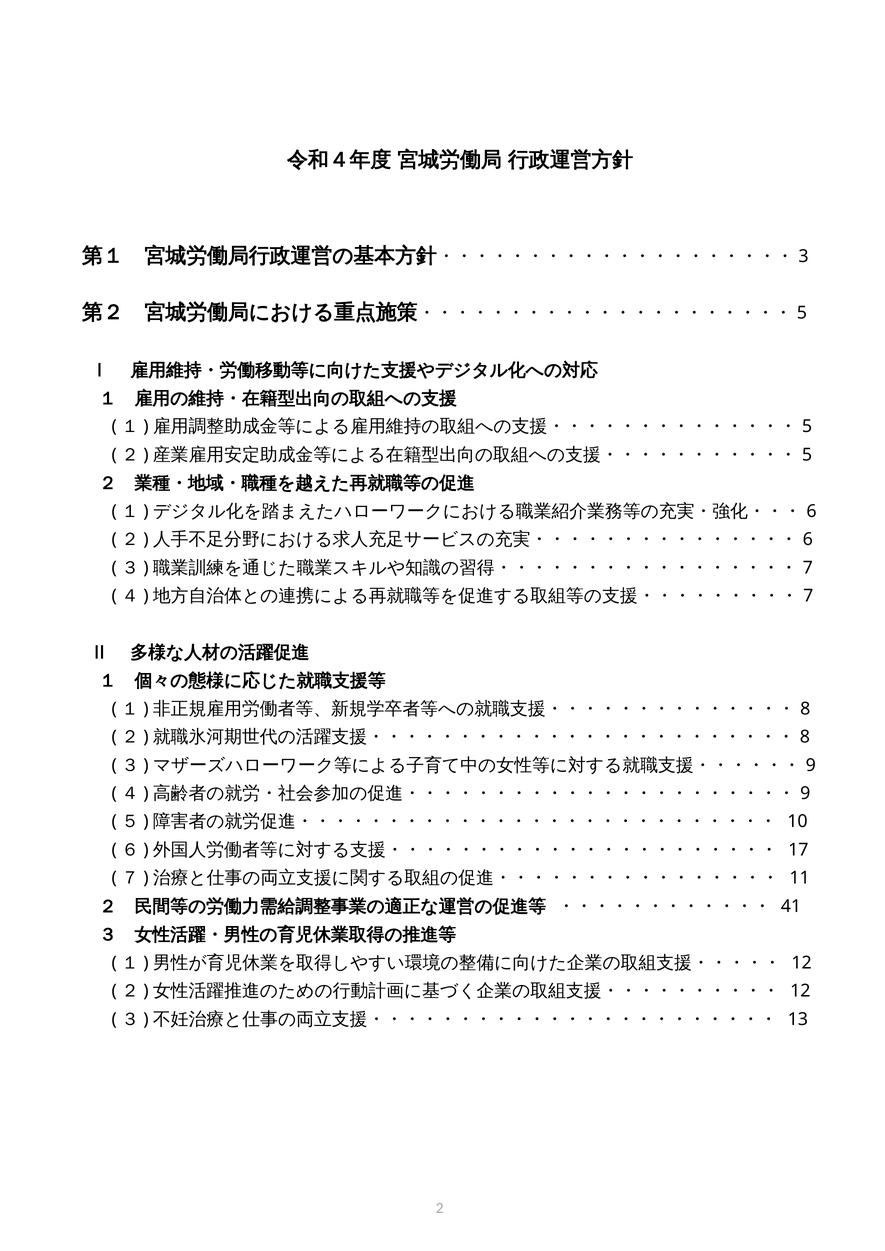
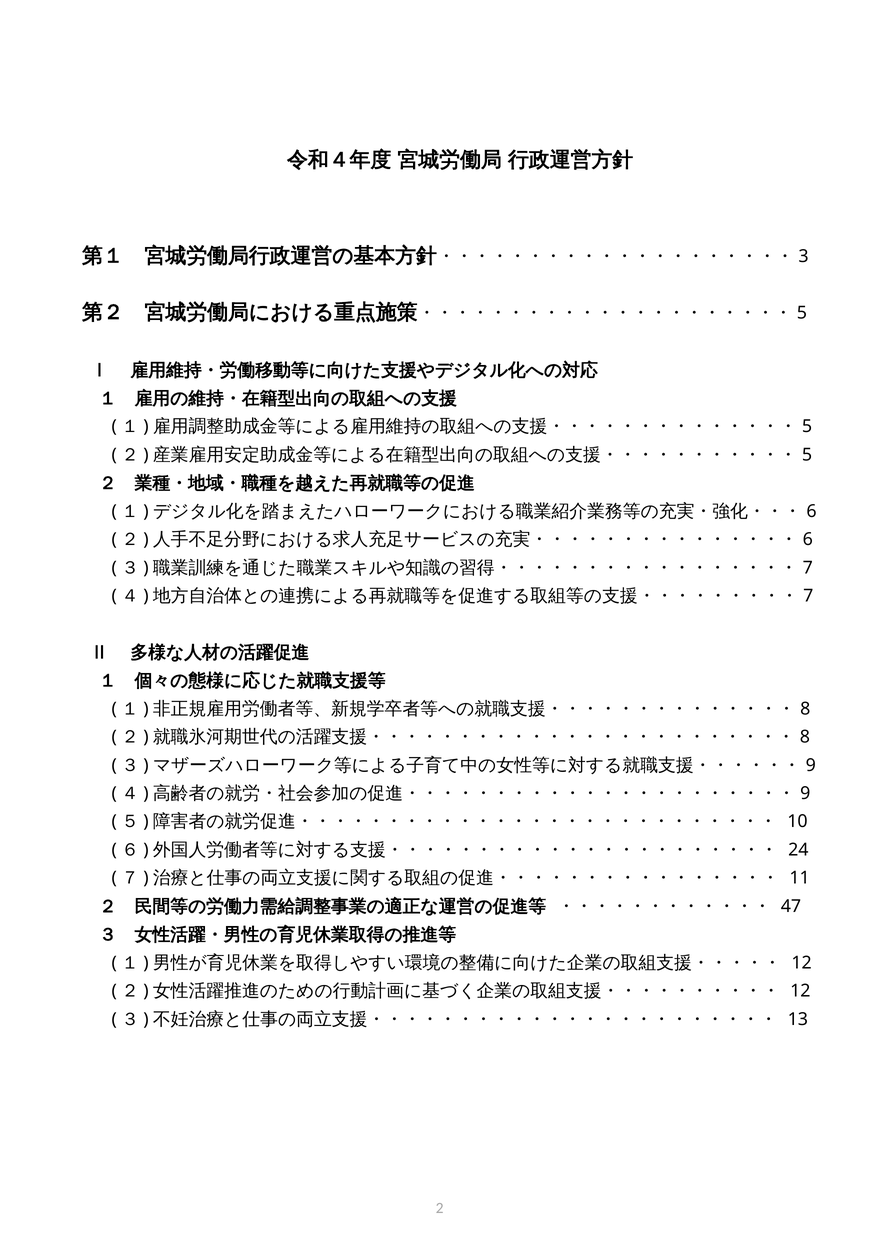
17: 17 -> 24
41: 41 -> 47
